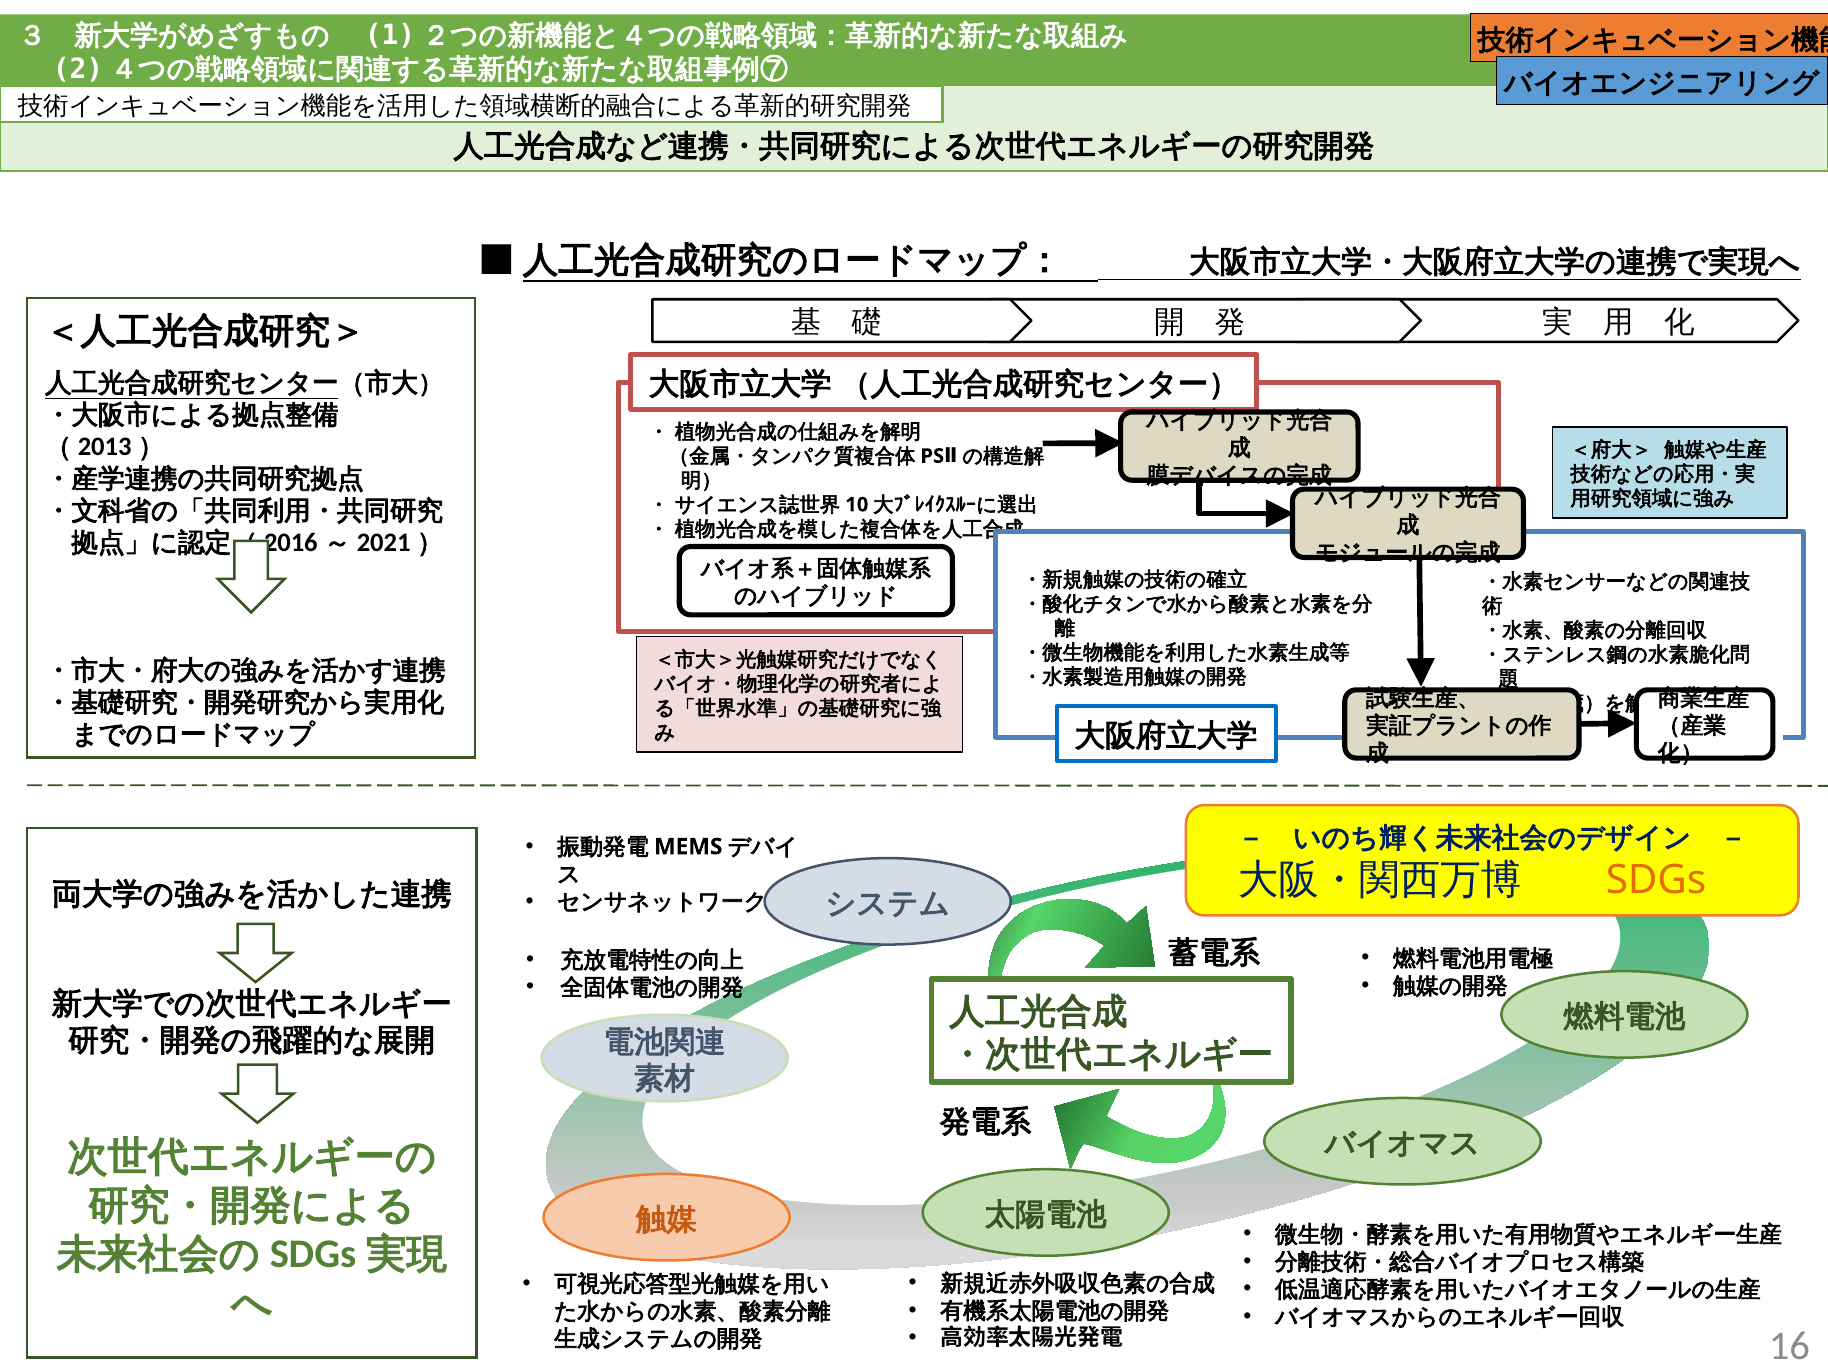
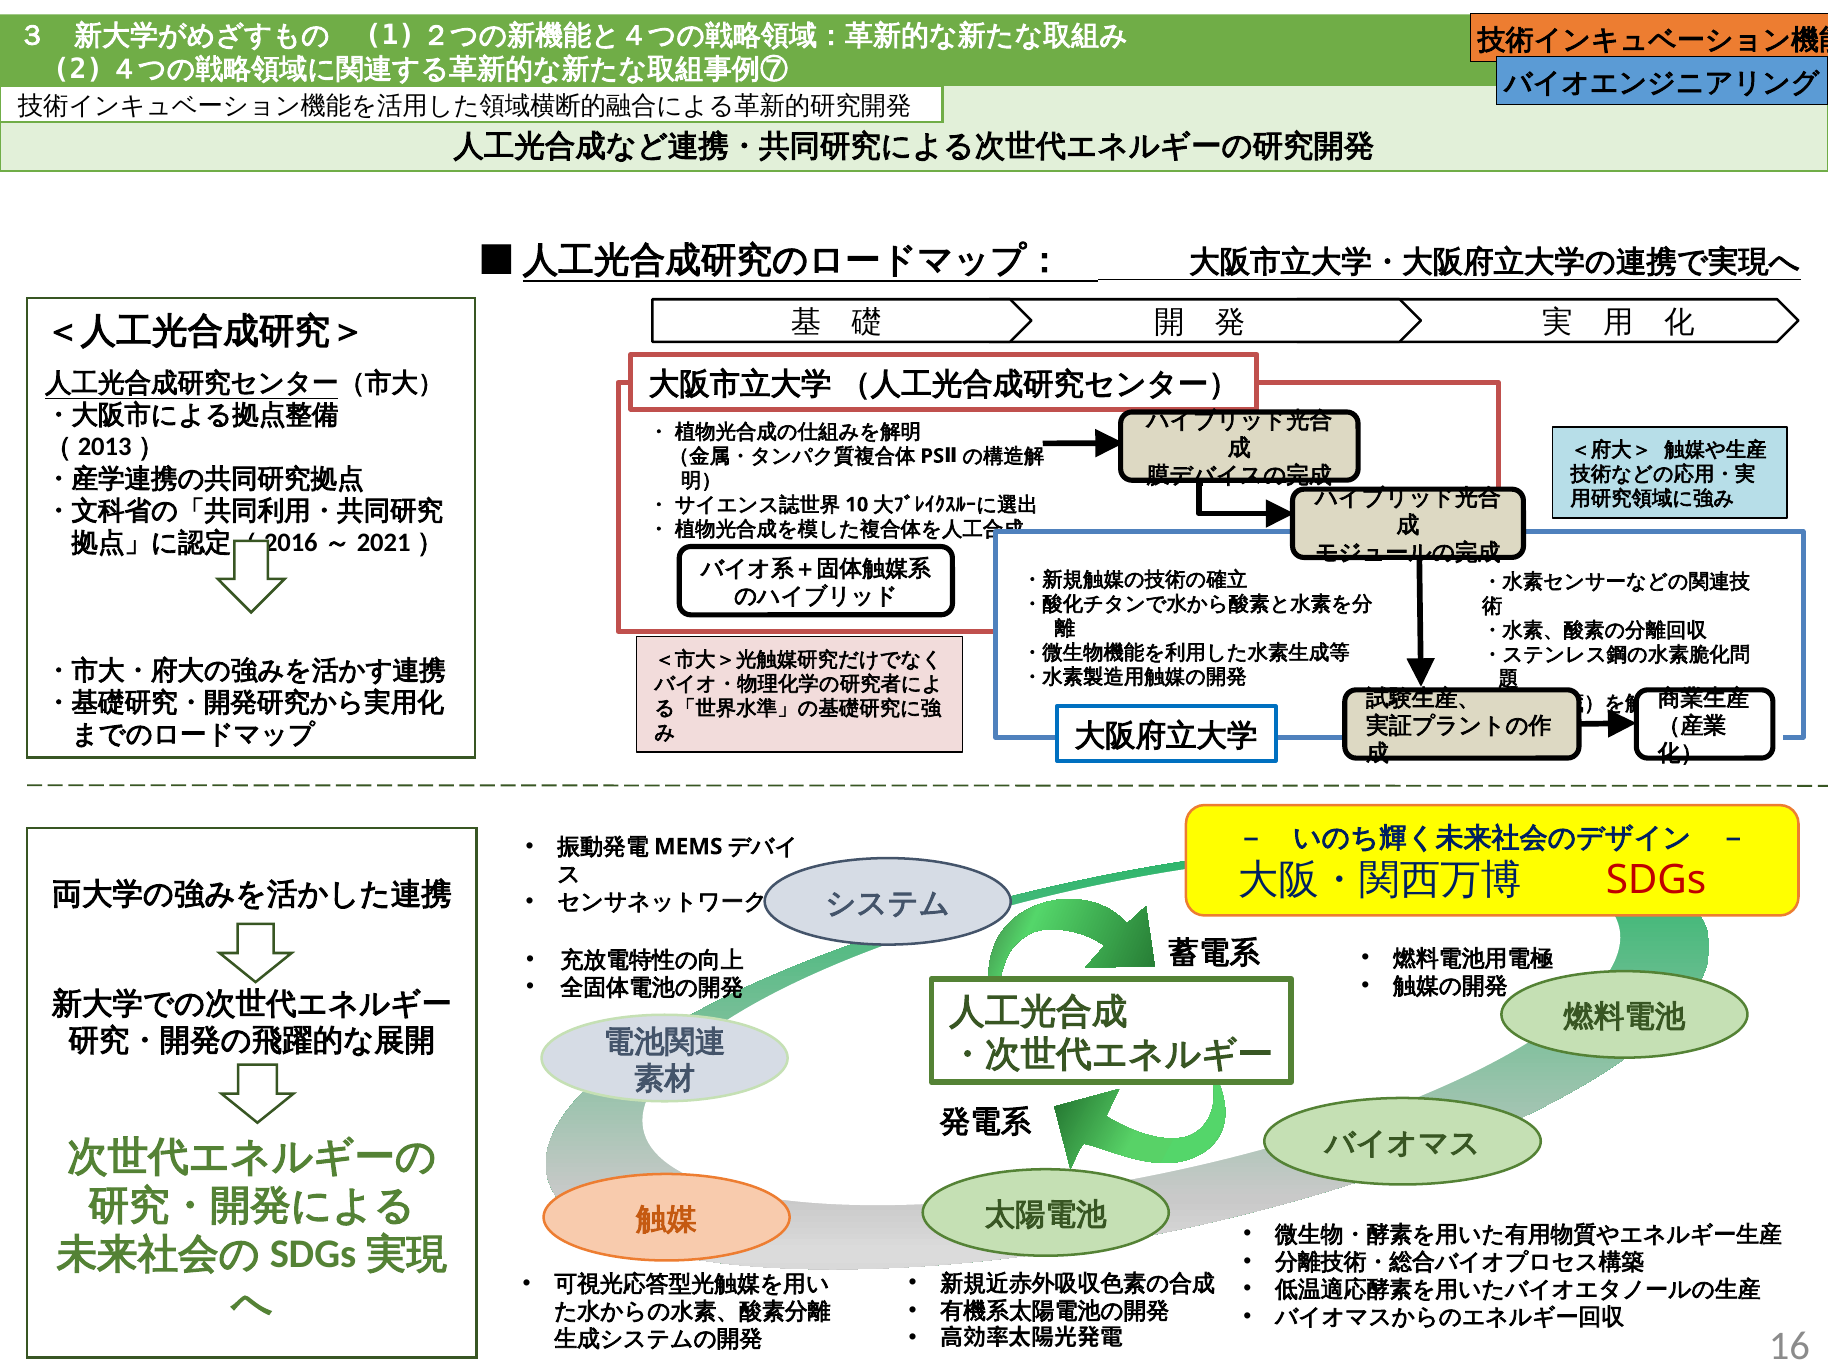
SDGs colour: orange -> red
